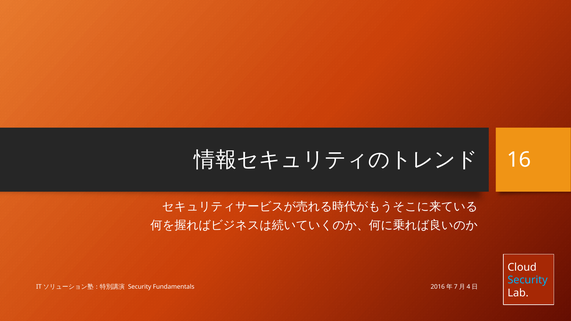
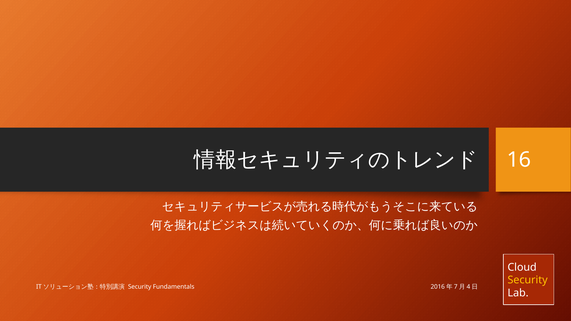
Security at (528, 280) colour: light blue -> yellow
